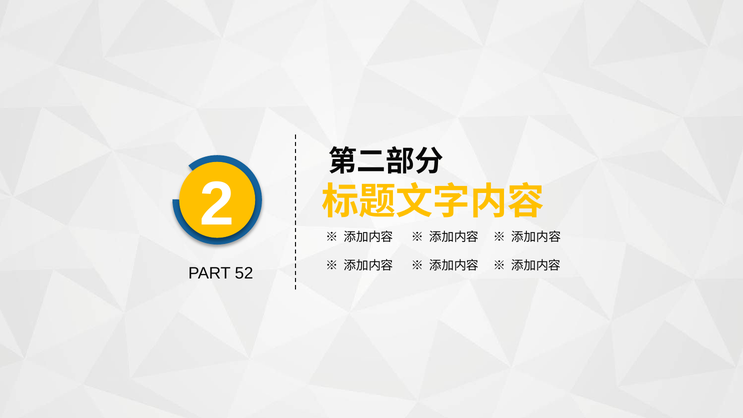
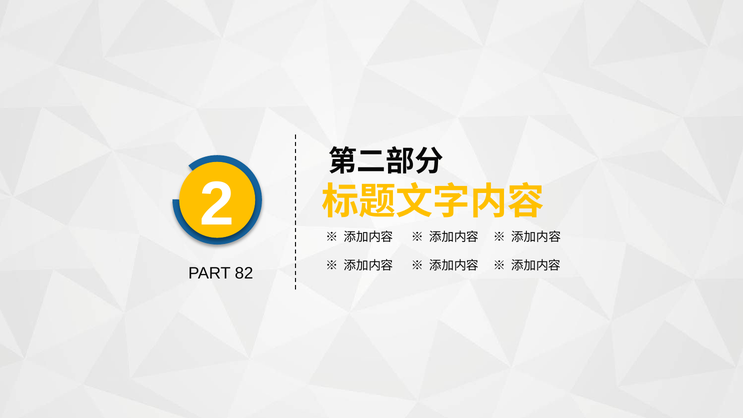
52: 52 -> 82
